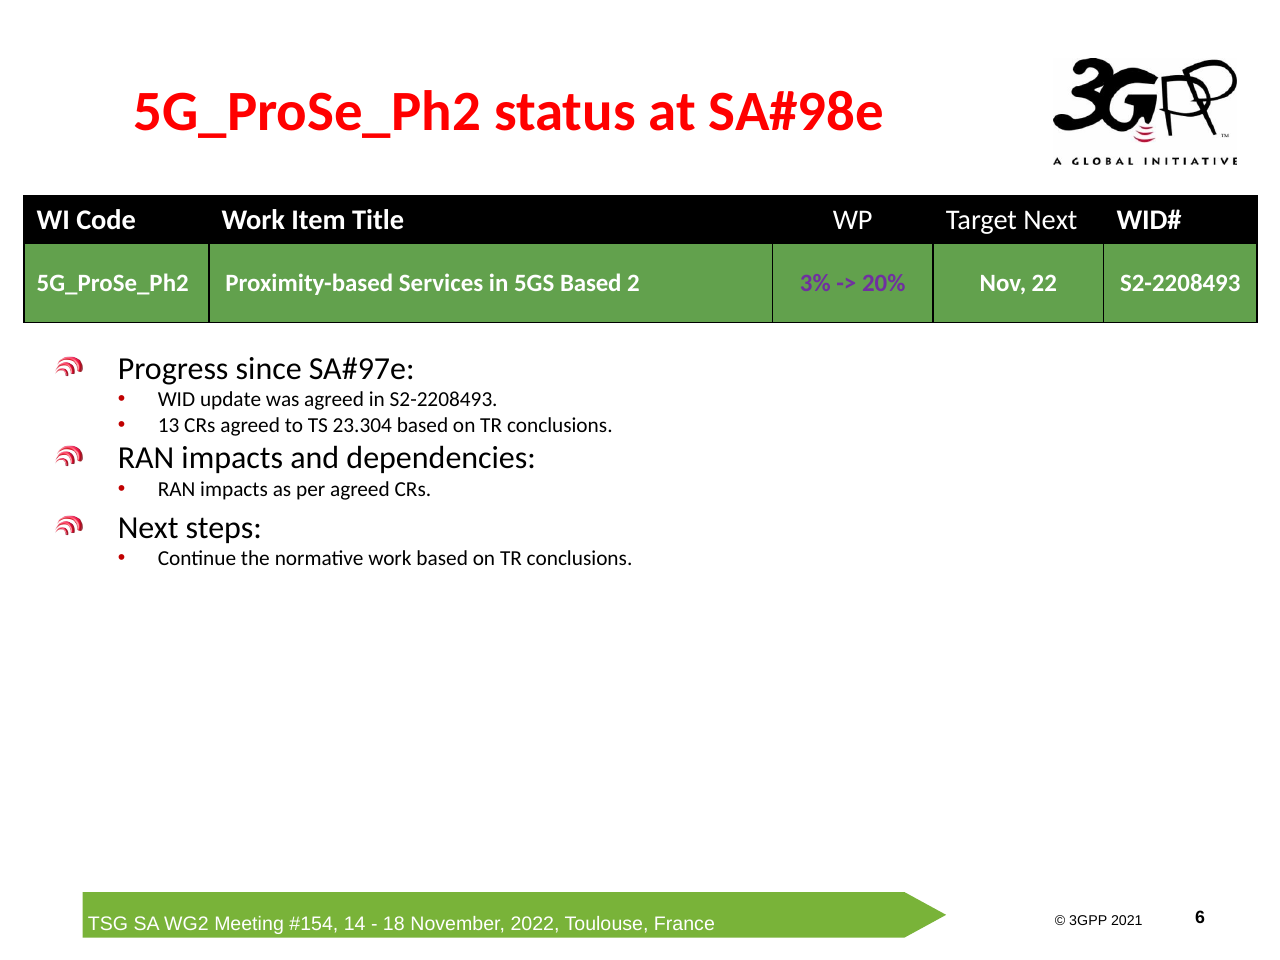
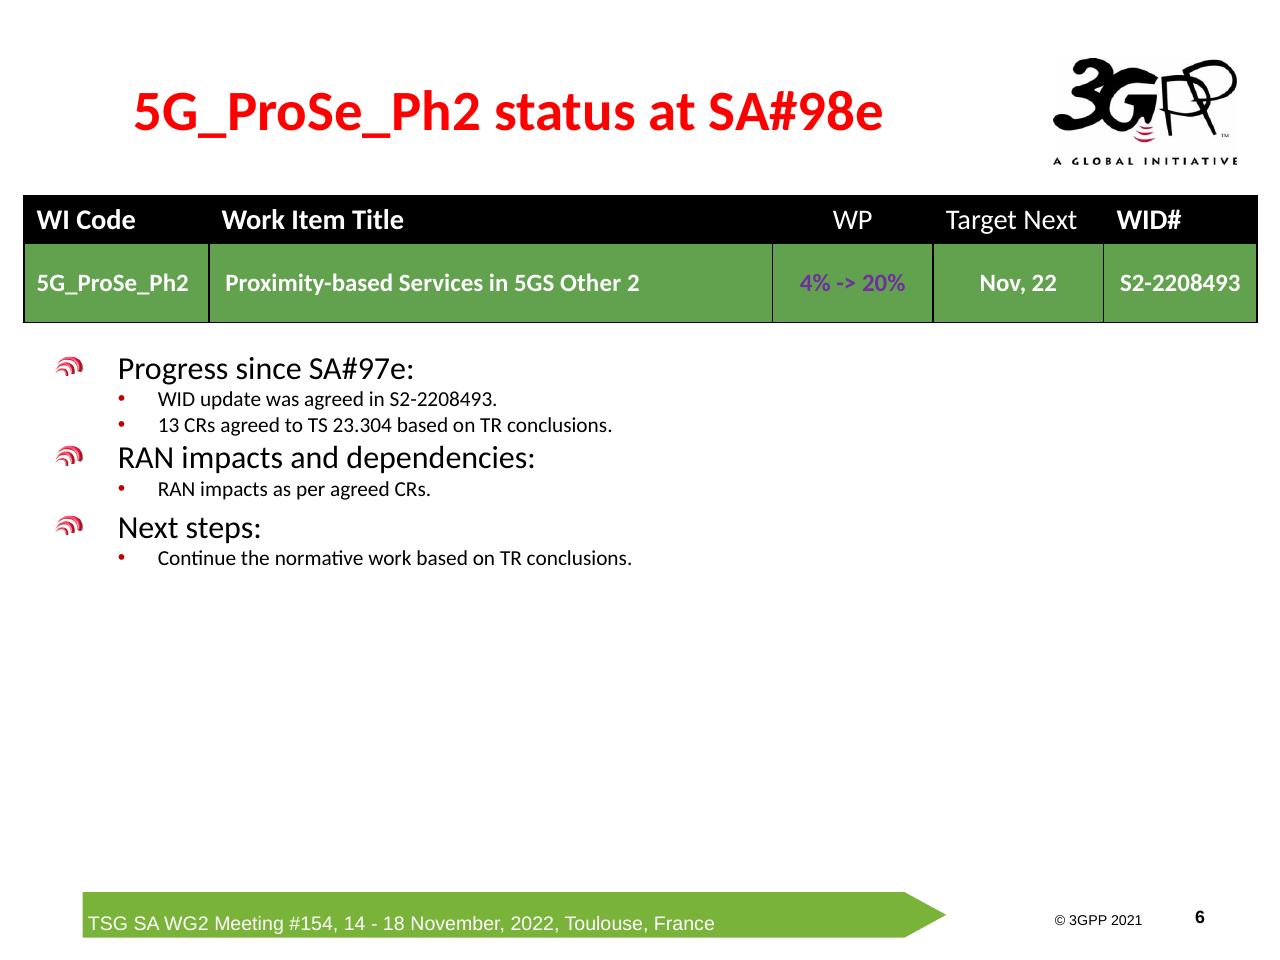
5GS Based: Based -> Other
3%: 3% -> 4%
